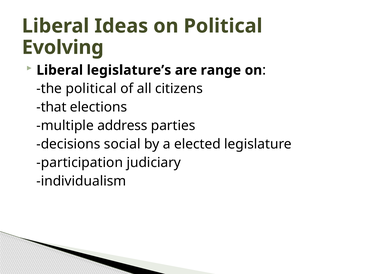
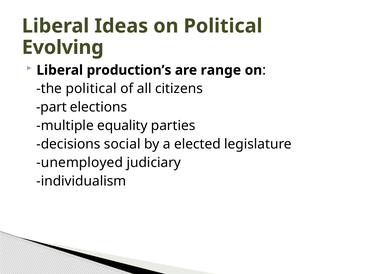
legislature’s: legislature’s -> production’s
that: that -> part
address: address -> equality
participation: participation -> unemployed
